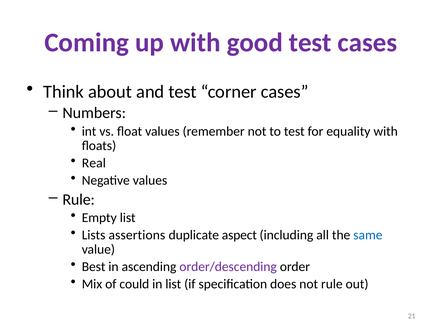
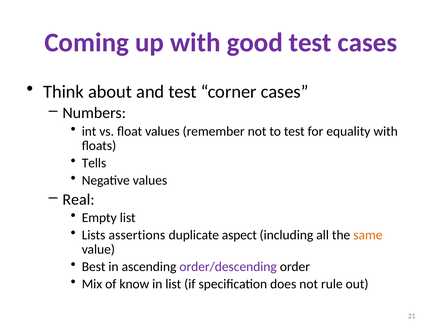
Real: Real -> Tells
Rule at (79, 200): Rule -> Real
same colour: blue -> orange
could: could -> know
